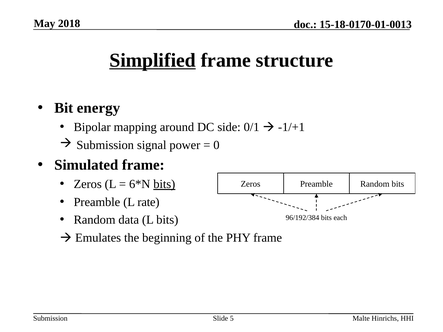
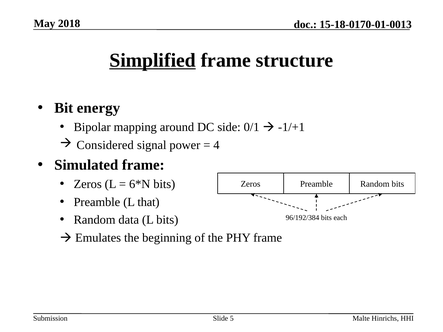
Submission at (105, 145): Submission -> Considered
0: 0 -> 4
bits at (164, 184) underline: present -> none
rate: rate -> that
